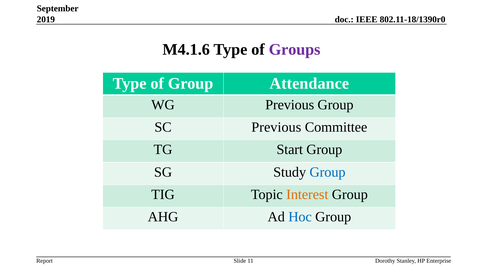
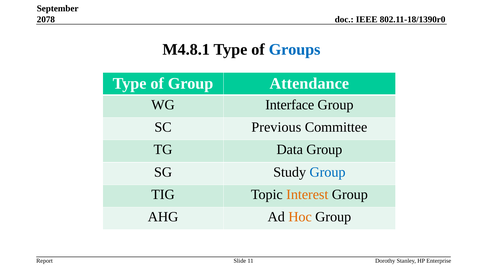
2019: 2019 -> 2078
M4.1.6: M4.1.6 -> M4.8.1
Groups colour: purple -> blue
WG Previous: Previous -> Interface
Start: Start -> Data
Hoc colour: blue -> orange
